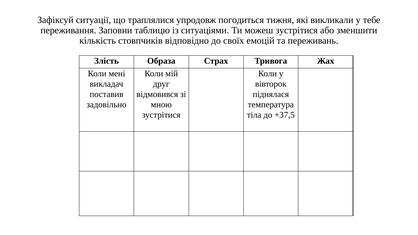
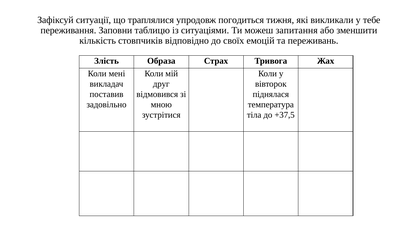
можеш зустрітися: зустрітися -> запитання
